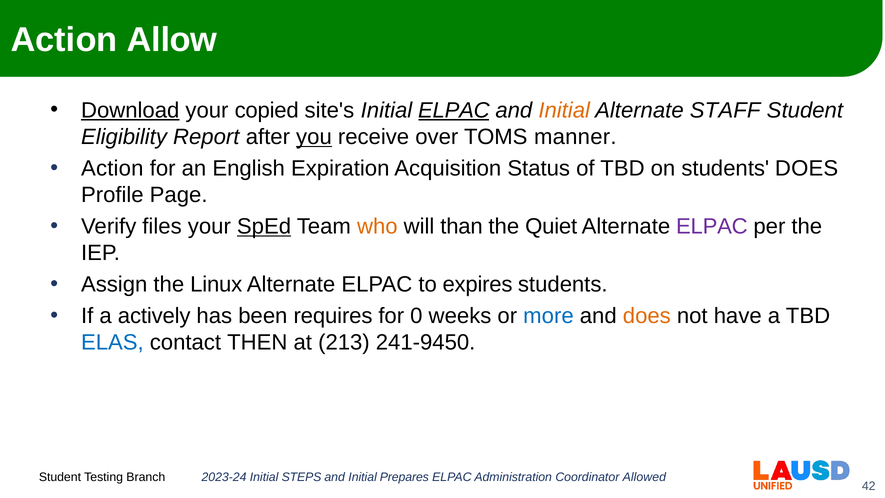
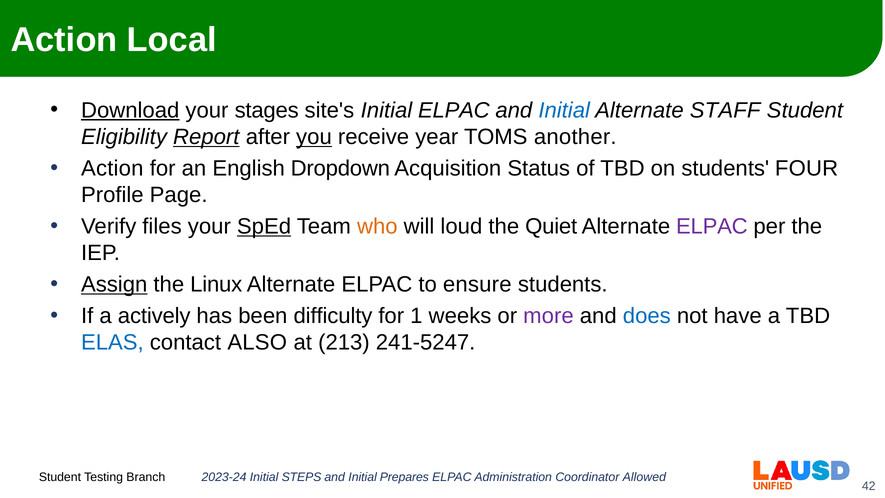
Allow: Allow -> Local
copied: copied -> stages
ELPAC at (454, 110) underline: present -> none
Initial at (564, 110) colour: orange -> blue
Report underline: none -> present
over: over -> year
manner: manner -> another
Expiration: Expiration -> Dropdown
students DOES: DOES -> FOUR
than: than -> loud
Assign underline: none -> present
expires: expires -> ensure
requires: requires -> difficulty
0: 0 -> 1
more colour: blue -> purple
does at (647, 316) colour: orange -> blue
THEN: THEN -> ALSO
241-9450: 241-9450 -> 241-5247
